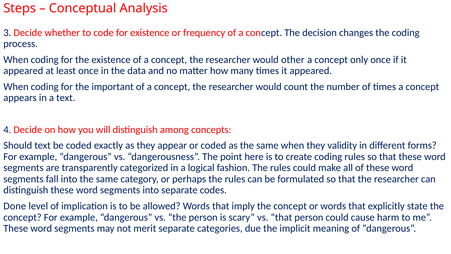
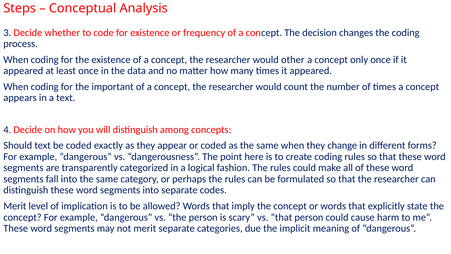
validity: validity -> change
Done at (15, 206): Done -> Merit
